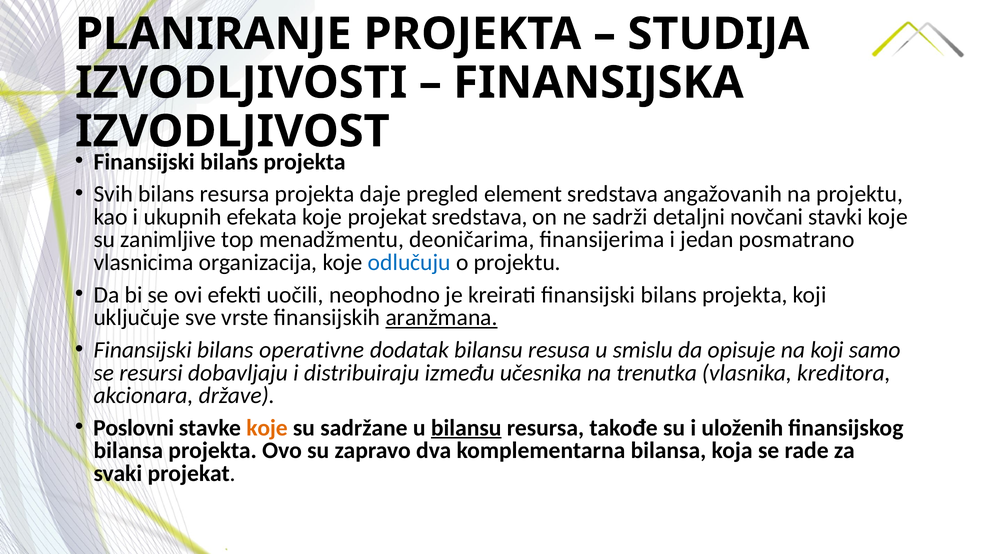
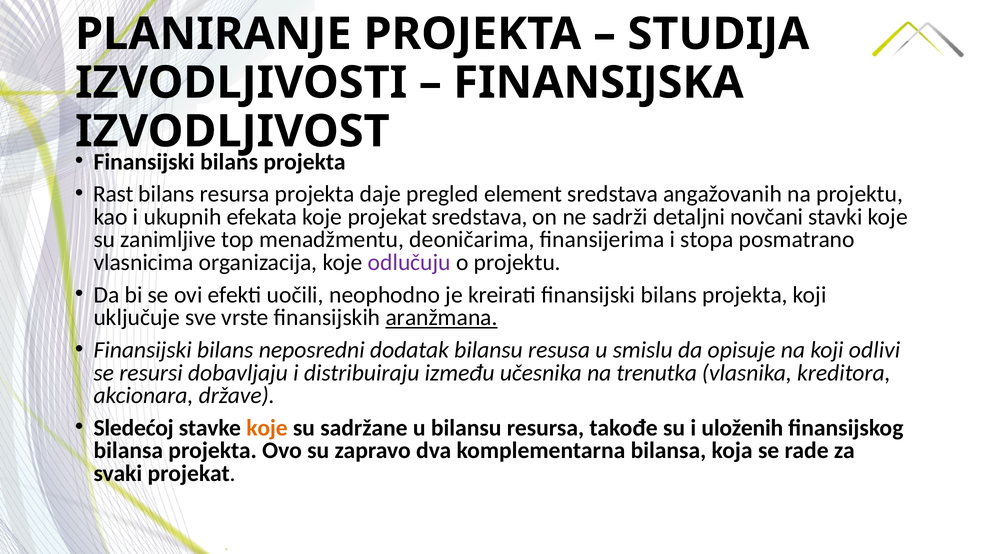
Svih: Svih -> Rast
jedan: jedan -> stopa
odlučuju colour: blue -> purple
operativne: operativne -> neposredni
samo: samo -> odlivi
Poslovni: Poslovni -> Sledećoj
bilansu at (466, 428) underline: present -> none
